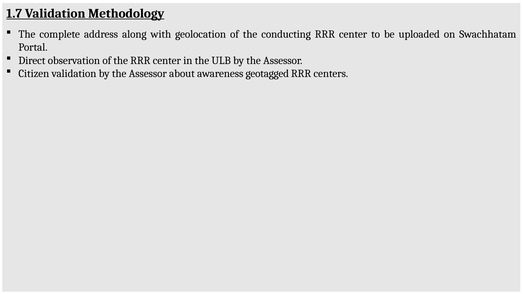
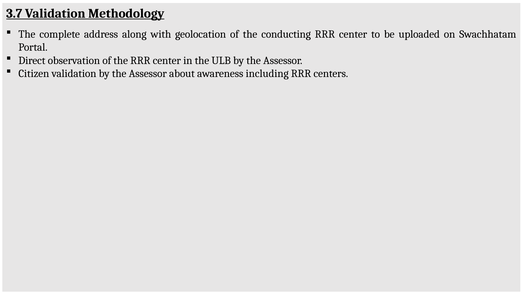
1.7: 1.7 -> 3.7
geotagged: geotagged -> including
